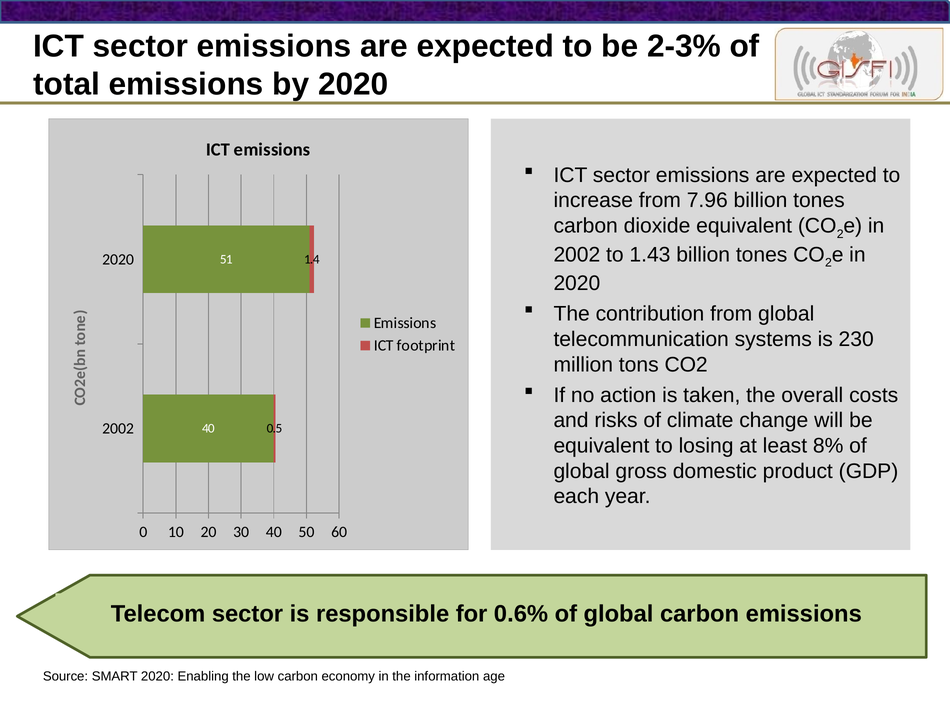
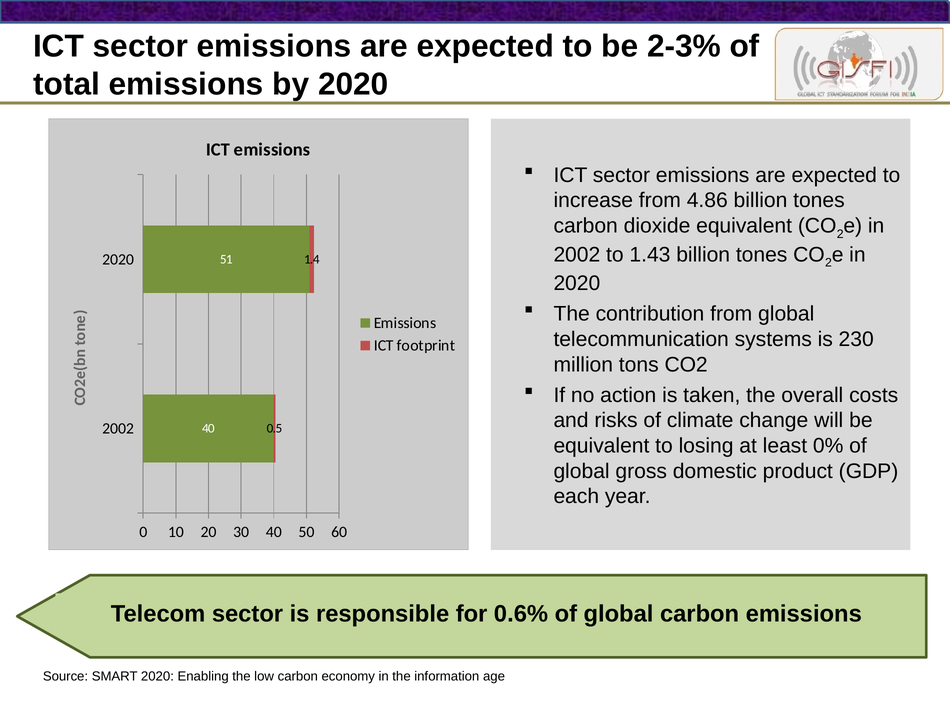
7.96: 7.96 -> 4.86
8%: 8% -> 0%
